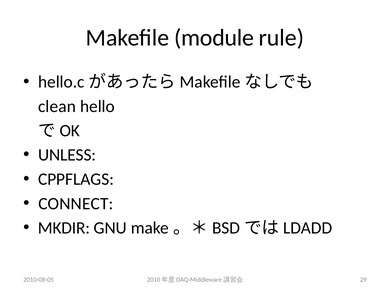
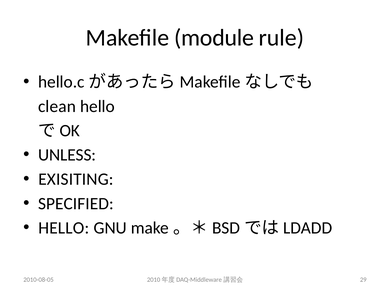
CPPFLAGS: CPPFLAGS -> EXISITING
CONNECT: CONNECT -> SPECIFIED
MKDIR at (64, 227): MKDIR -> HELLO
